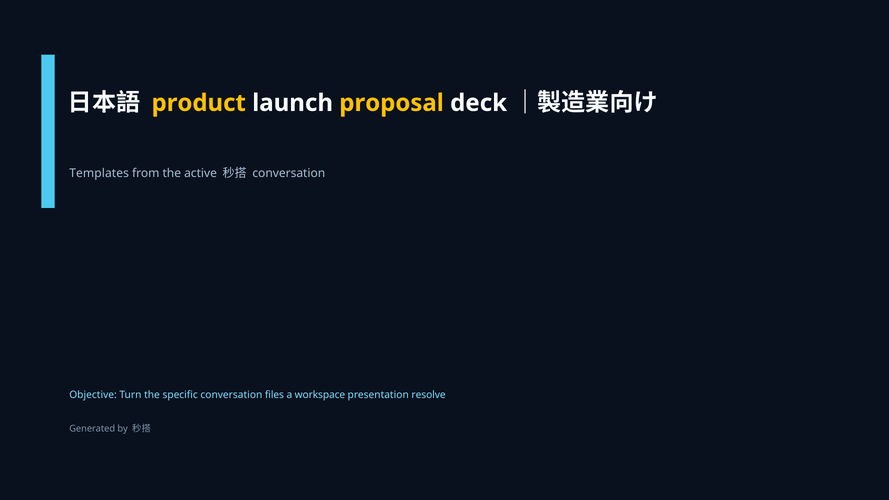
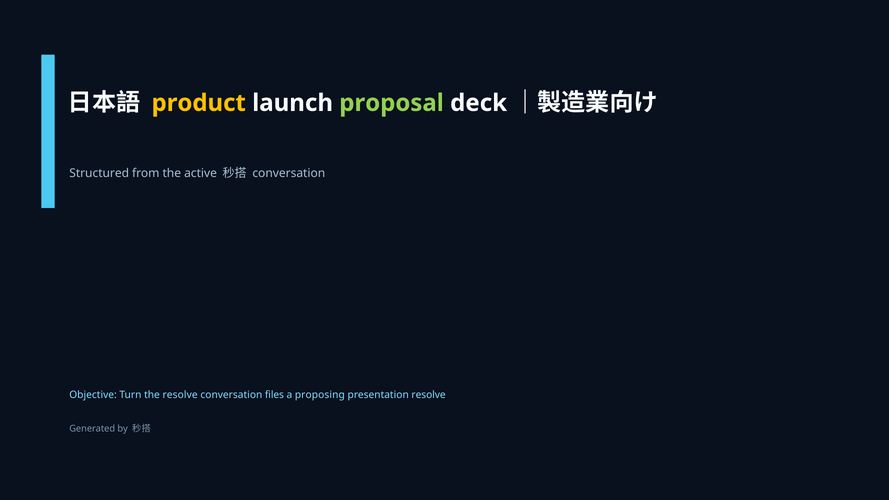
proposal colour: yellow -> light green
Templates: Templates -> Structured
the specific: specific -> resolve
workspace: workspace -> proposing
